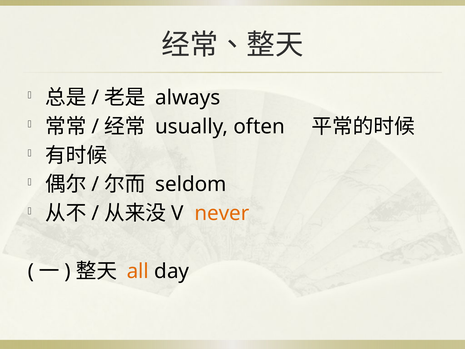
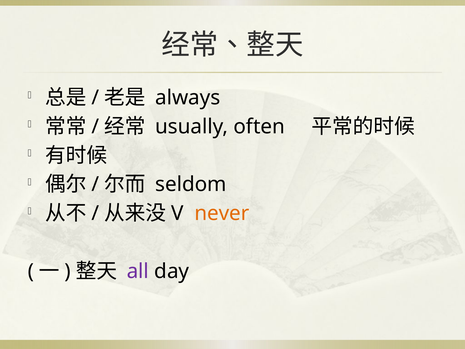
all colour: orange -> purple
